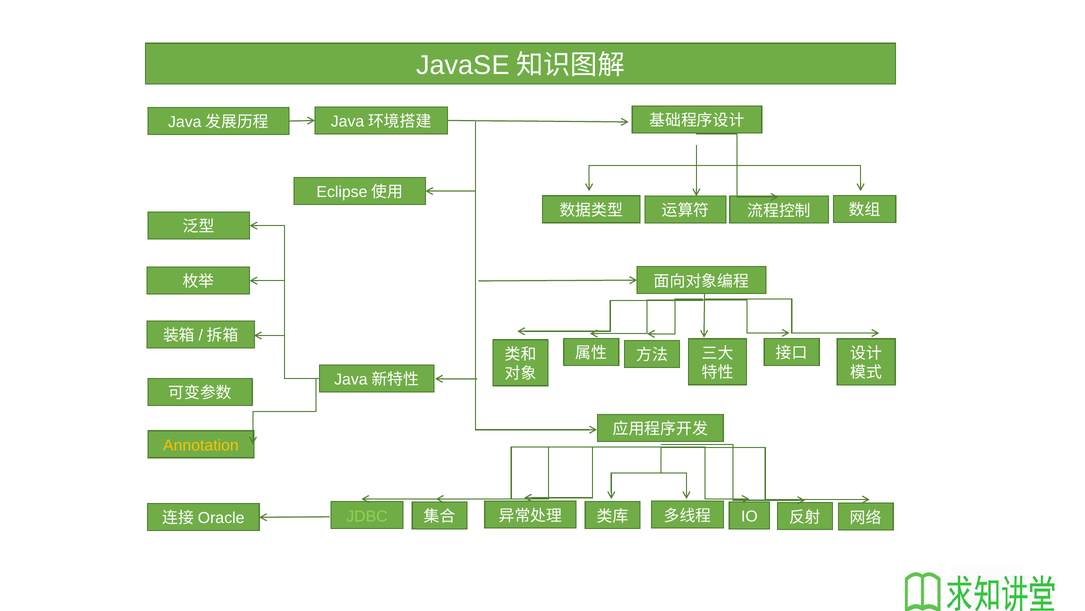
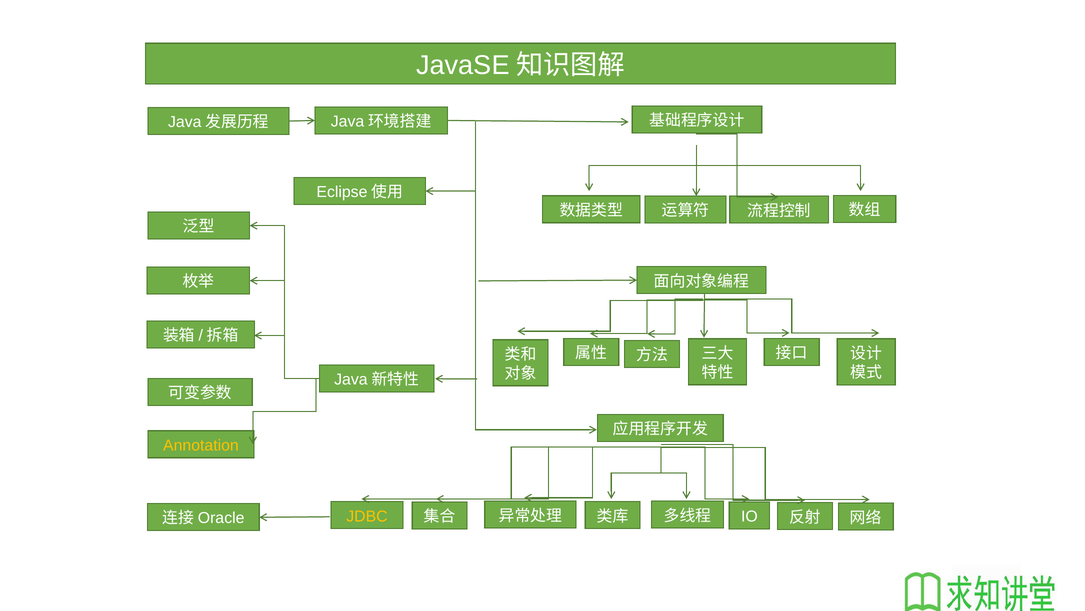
JDBC colour: light green -> yellow
